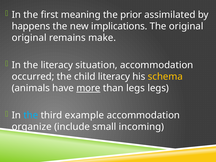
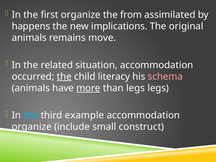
first meaning: meaning -> organize
prior: prior -> from
original at (29, 38): original -> animals
make: make -> move
the literacy: literacy -> related
the at (64, 77) underline: none -> present
schema colour: yellow -> pink
incoming: incoming -> construct
